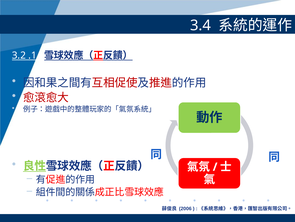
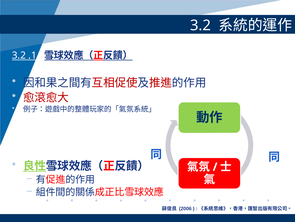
3.4 at (201, 25): 3.4 -> 3.2
